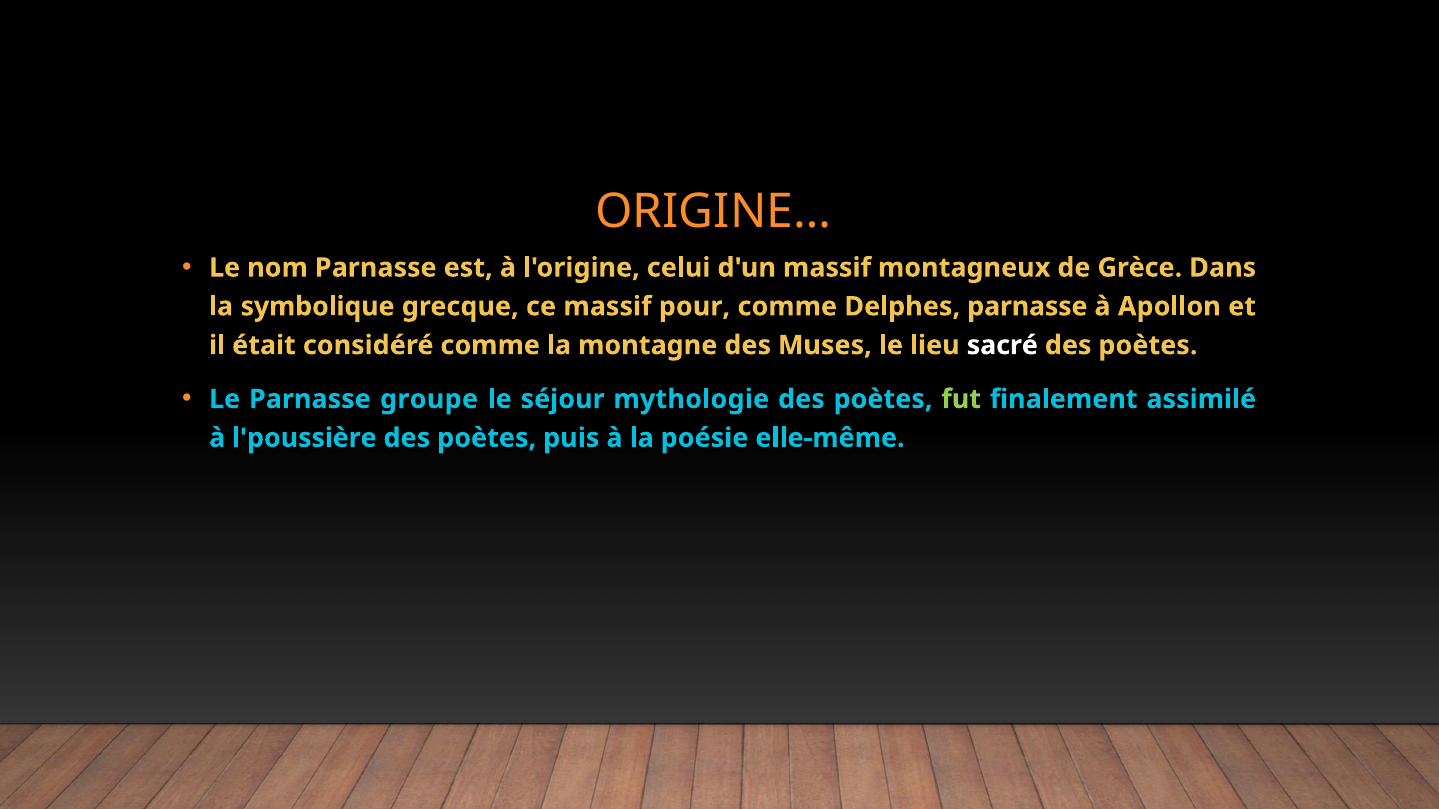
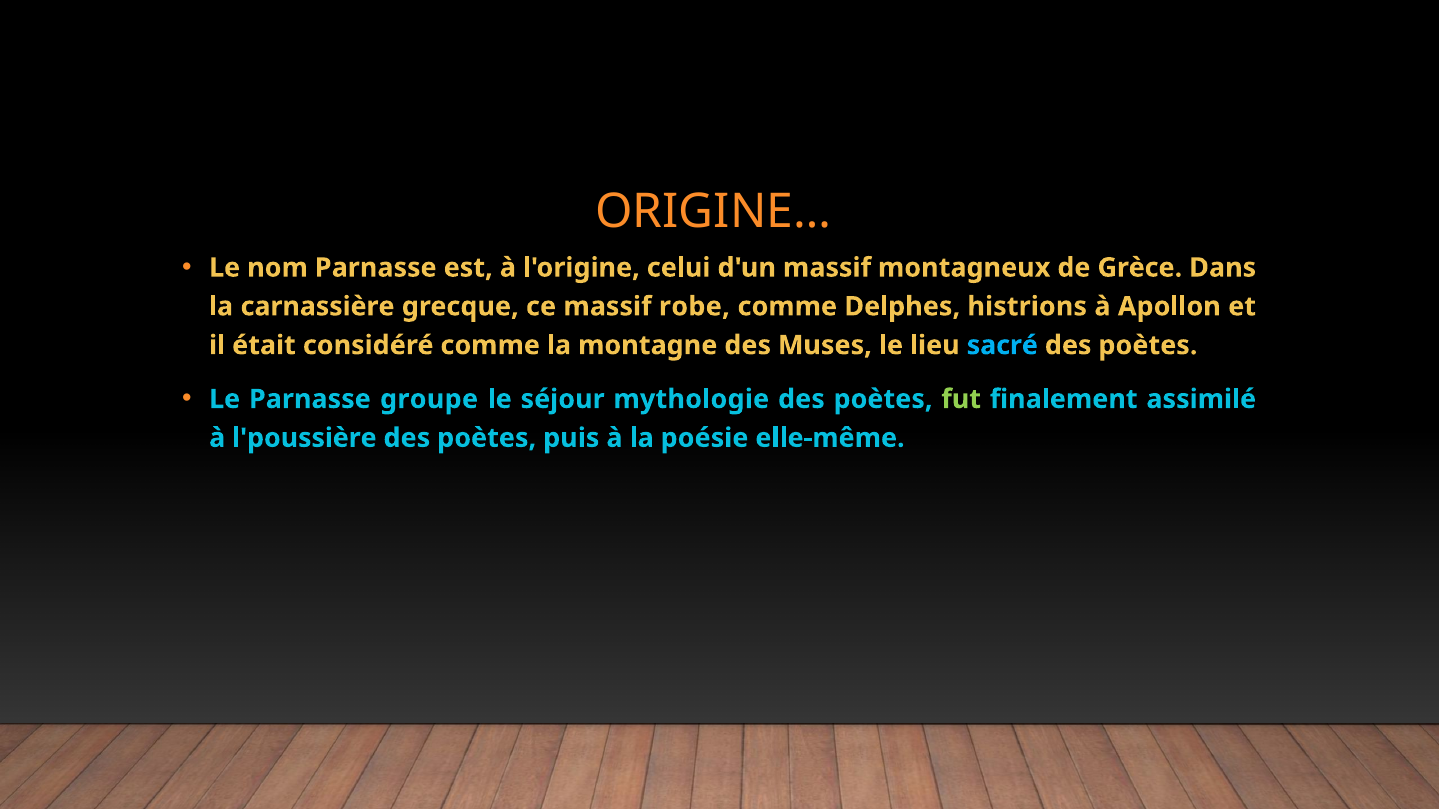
symbolique: symbolique -> carnassière
pour: pour -> robe
Delphes parnasse: parnasse -> histrions
sacré colour: white -> light blue
